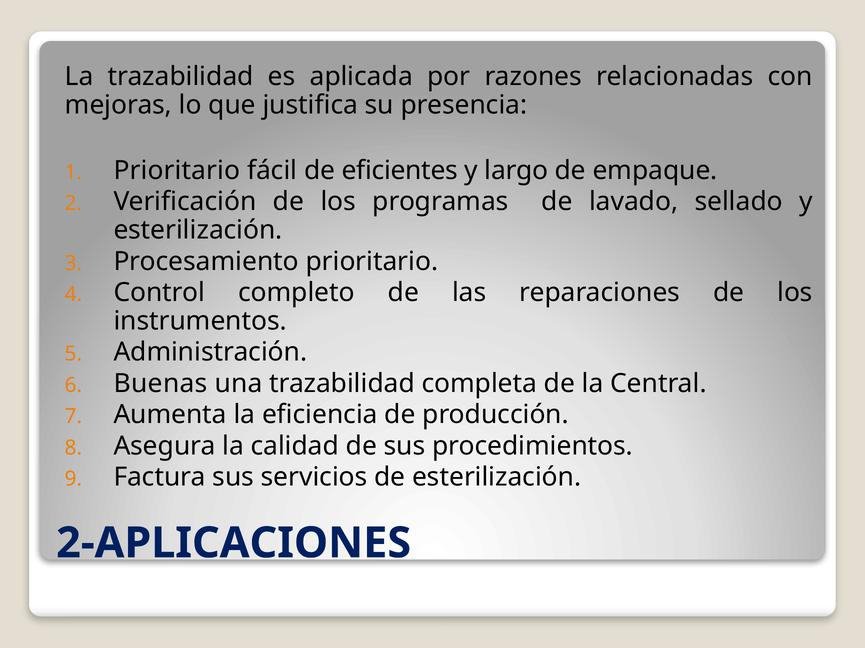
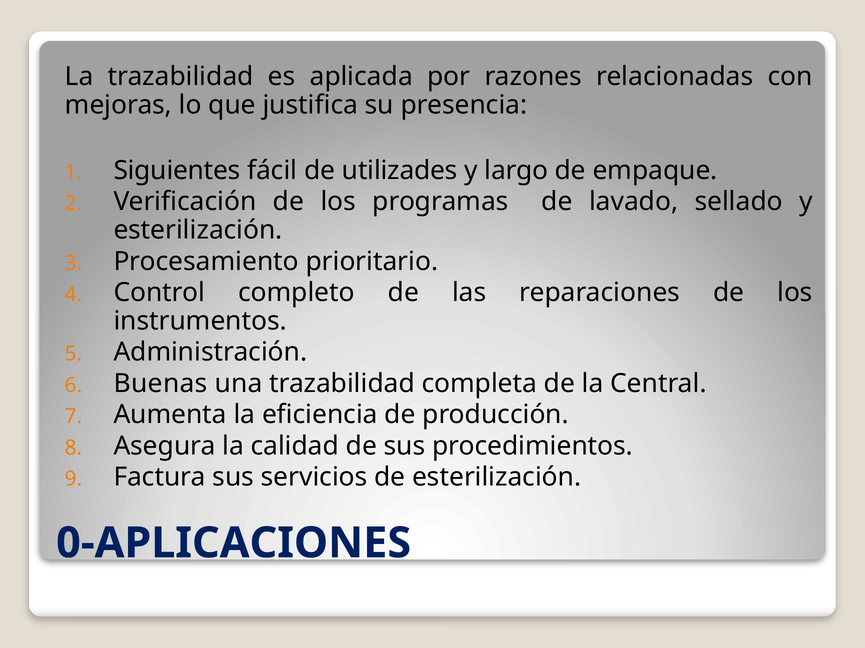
Prioritario at (177, 171): Prioritario -> Siguientes
eficientes: eficientes -> utilizades
2-APLICACIONES: 2-APLICACIONES -> 0-APLICACIONES
